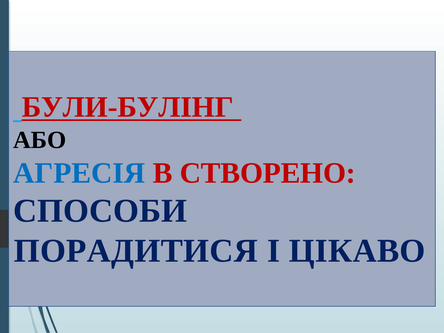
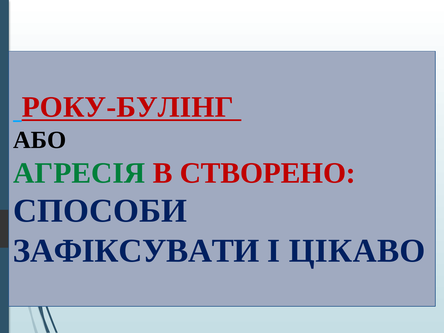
БУЛИ-БУЛІНГ: БУЛИ-БУЛІНГ -> РОКУ-БУЛІНГ
АГРЕСІЯ colour: blue -> green
ПОРАДИТИСЯ: ПОРАДИТИСЯ -> ЗАФІКСУВАТИ
